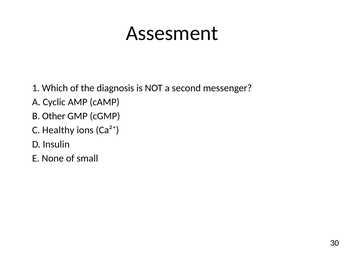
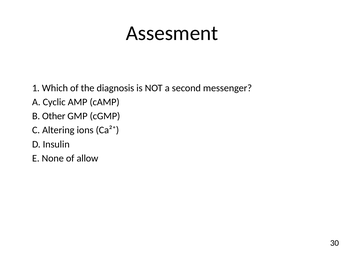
Healthy: Healthy -> Altering
small: small -> allow
